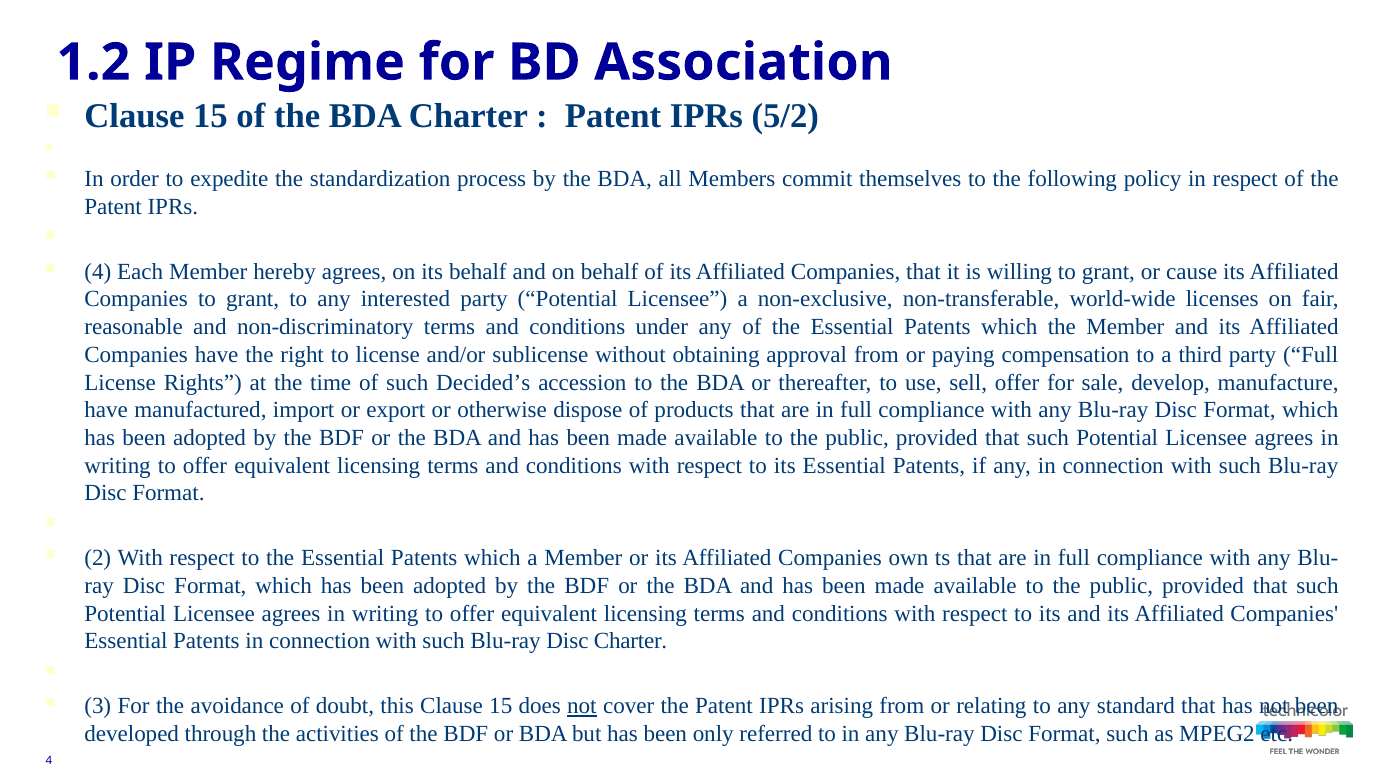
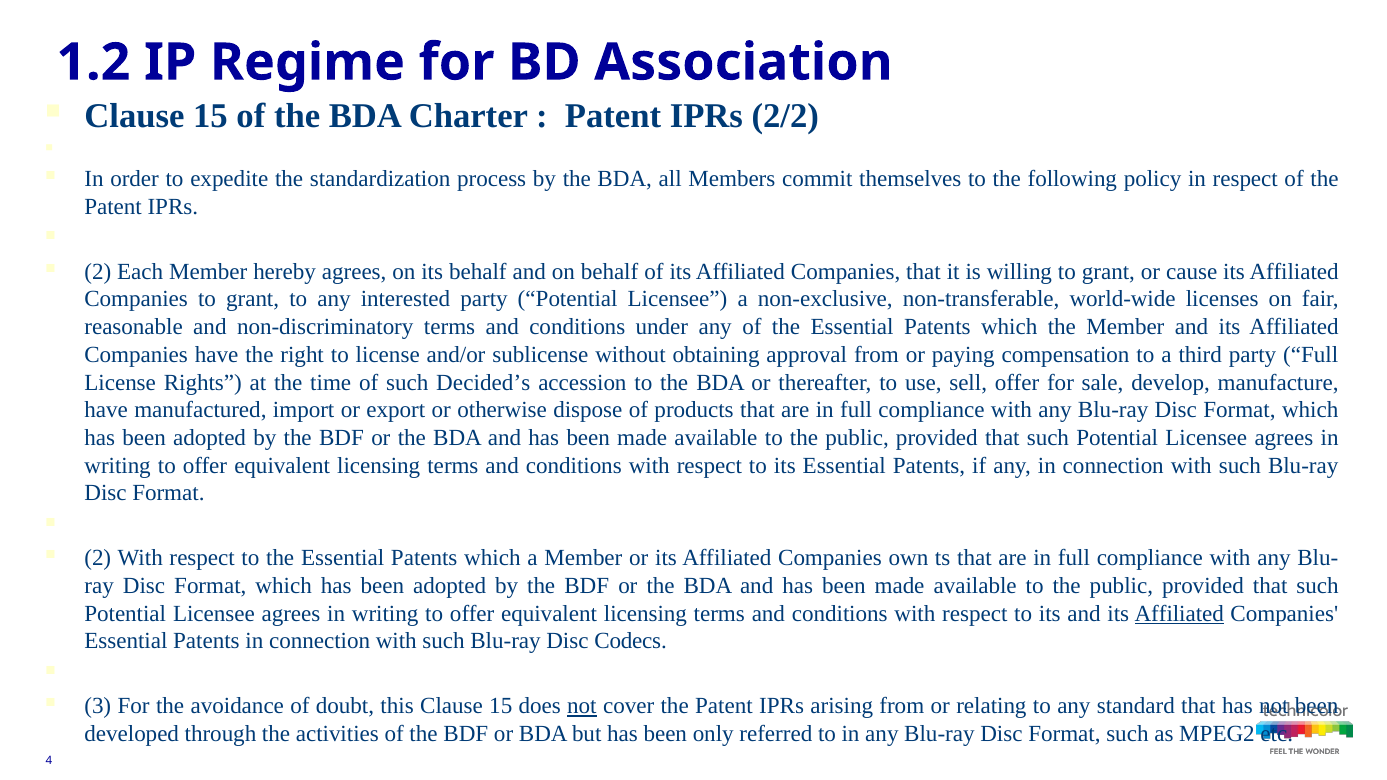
5/2: 5/2 -> 2/2
4 at (98, 272): 4 -> 2
Affiliated at (1179, 614) underline: none -> present
Disc Charter: Charter -> Codecs
